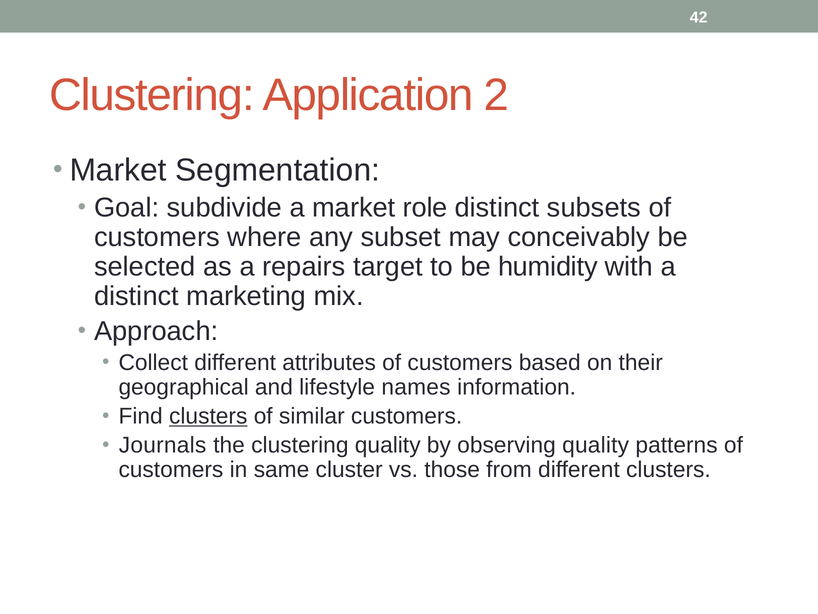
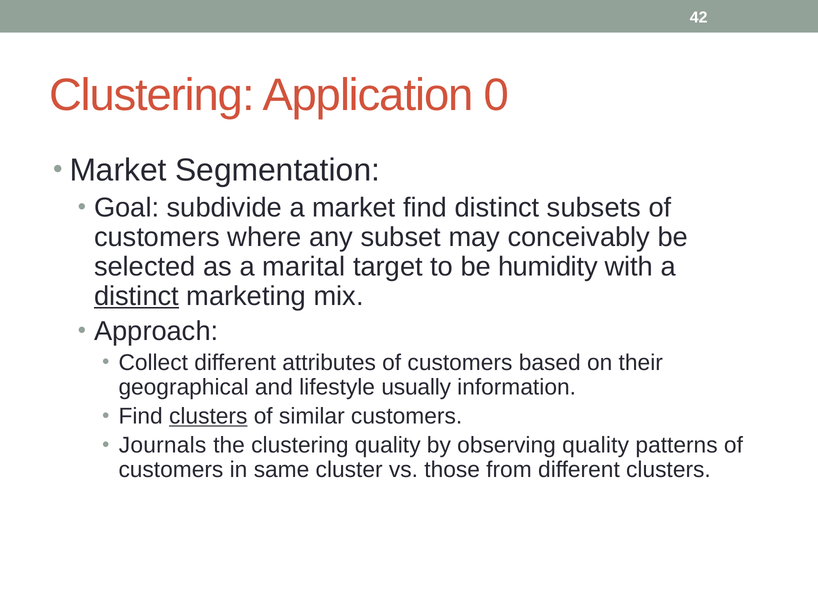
2: 2 -> 0
market role: role -> find
repairs: repairs -> marital
distinct at (136, 296) underline: none -> present
names: names -> usually
